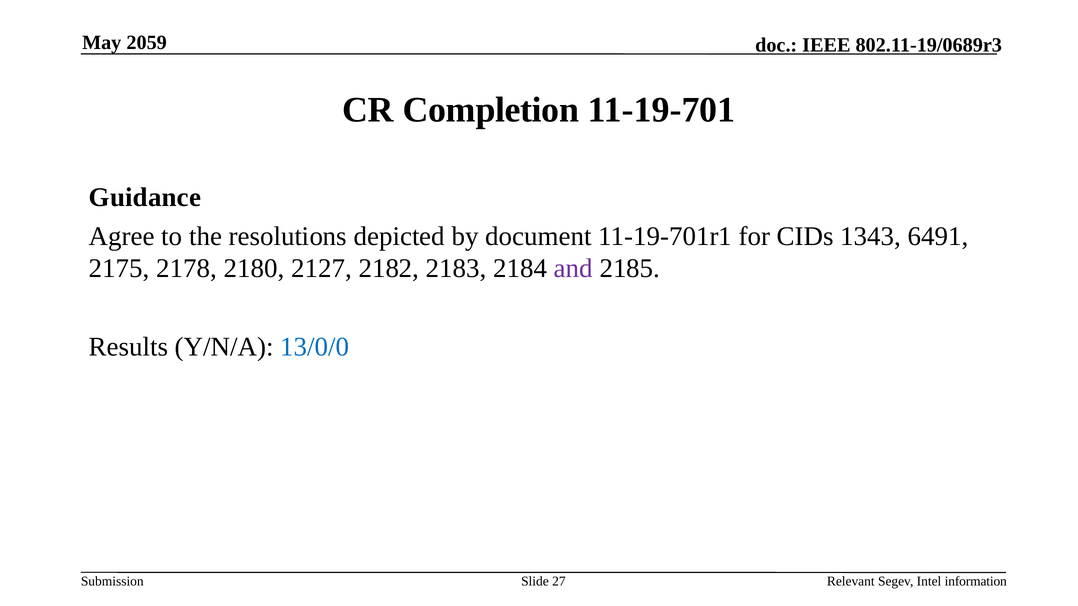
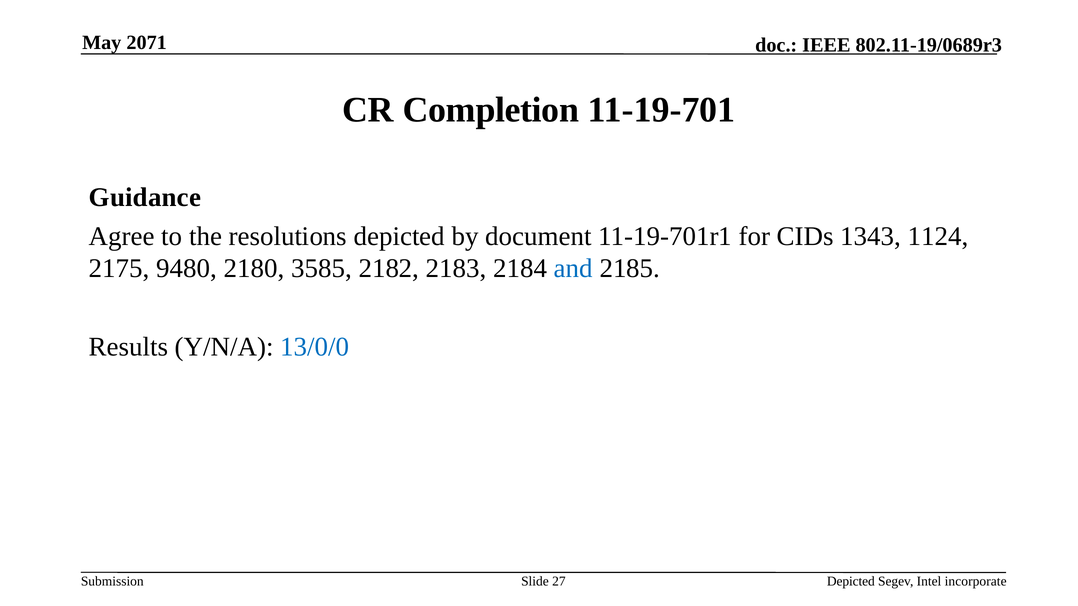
2059: 2059 -> 2071
6491: 6491 -> 1124
2178: 2178 -> 9480
2127: 2127 -> 3585
and colour: purple -> blue
Relevant at (851, 582): Relevant -> Depicted
information: information -> incorporate
